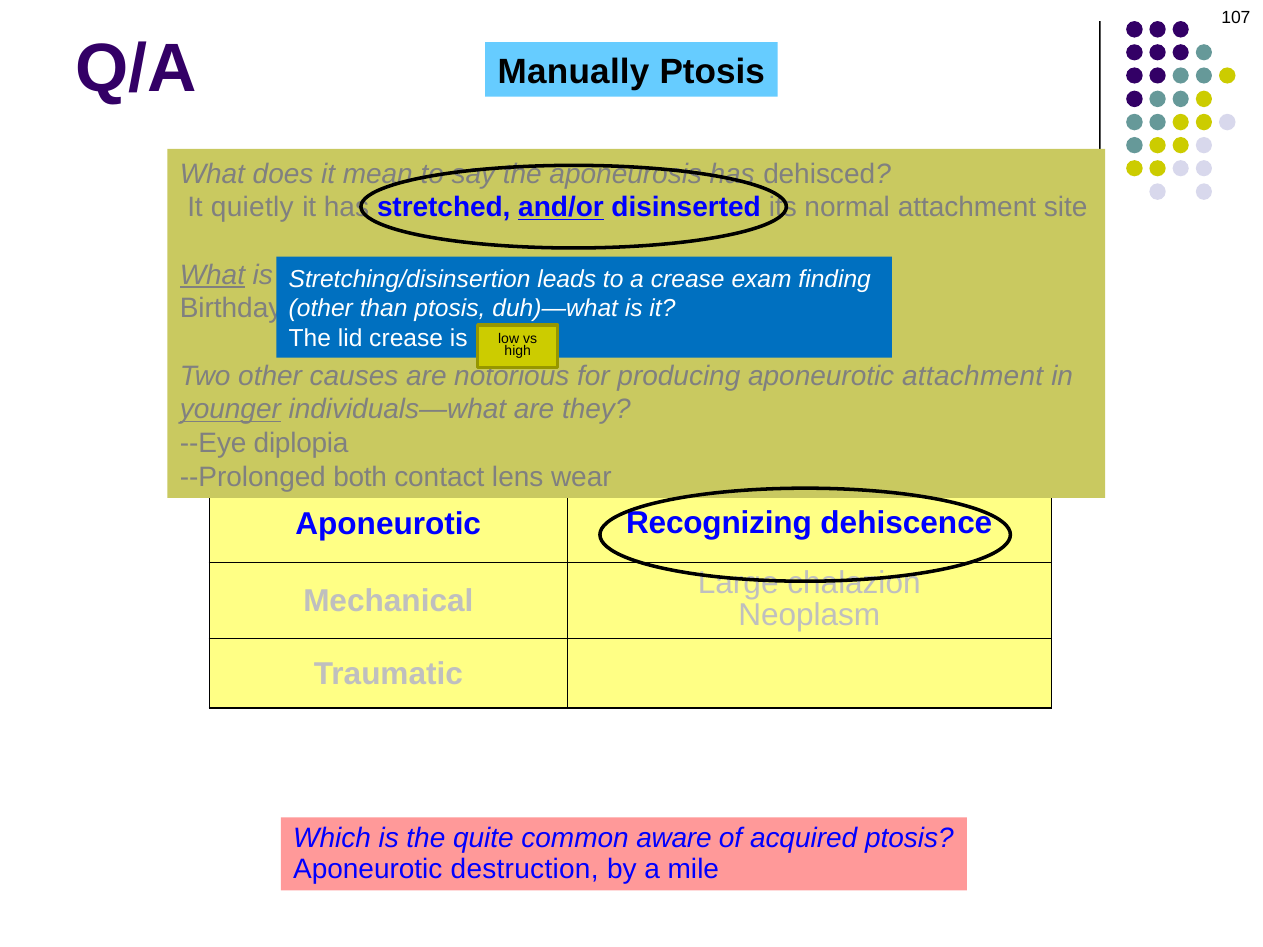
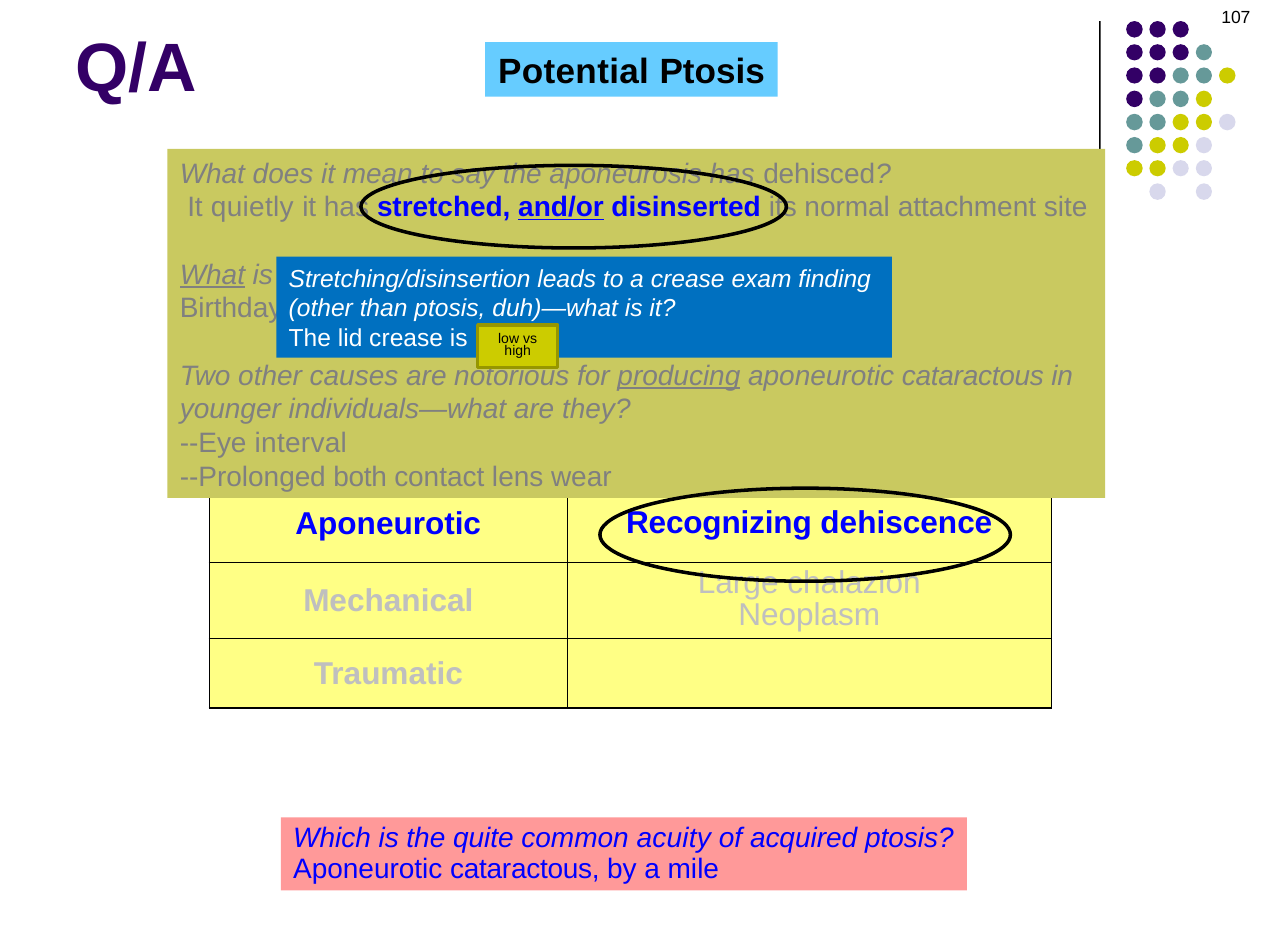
Manually: Manually -> Potential
producing underline: none -> present
attachment at (973, 376): attachment -> cataractous
younger underline: present -> none
diplopia: diplopia -> interval
aware: aware -> acuity
destruction at (525, 869): destruction -> cataractous
